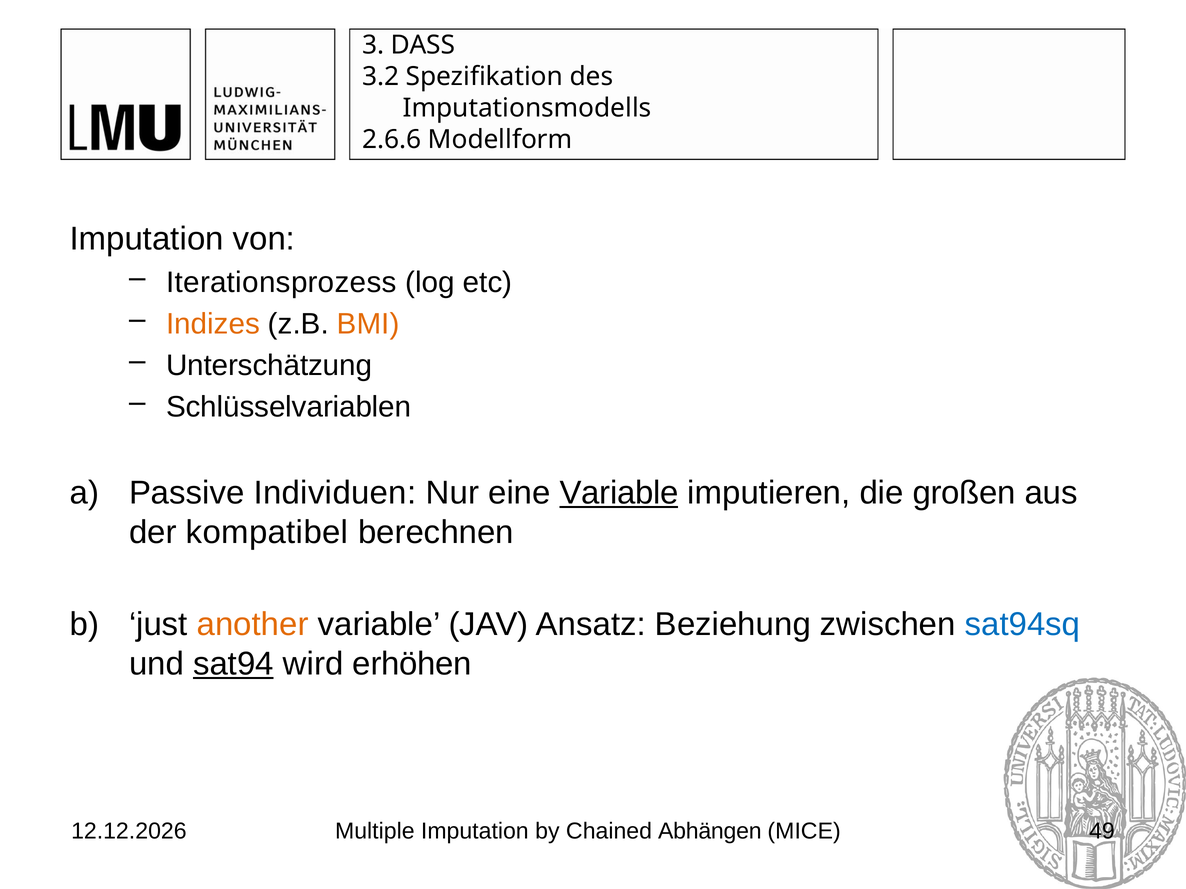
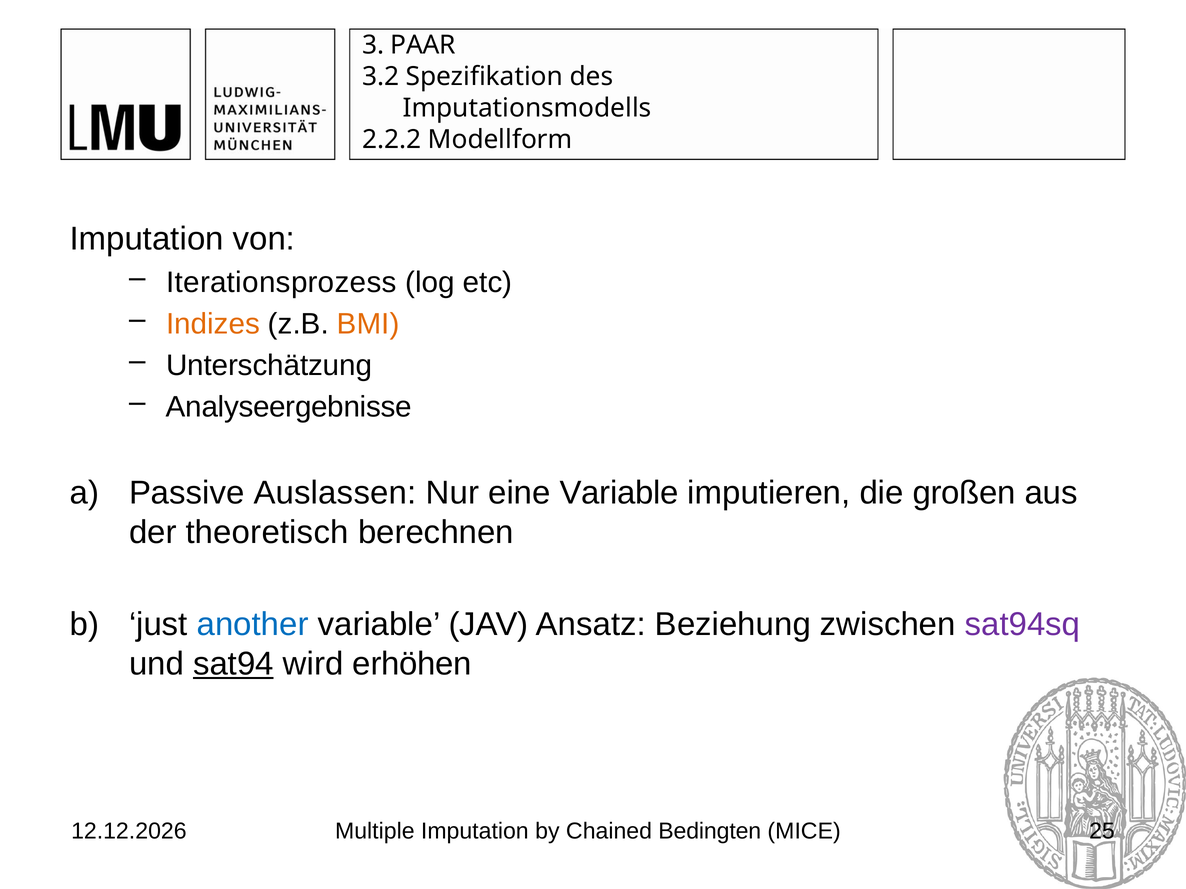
DASS: DASS -> PAAR
2.6.6: 2.6.6 -> 2.2.2
Schlüsselvariablen: Schlüsselvariablen -> Analyseergebnisse
Individuen: Individuen -> Auslassen
Variable at (619, 493) underline: present -> none
kompatibel: kompatibel -> theoretisch
another colour: orange -> blue
sat94sq colour: blue -> purple
Abhängen: Abhängen -> Bedingten
49: 49 -> 25
